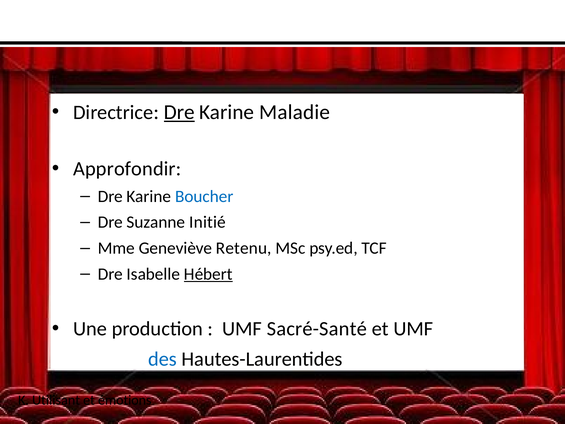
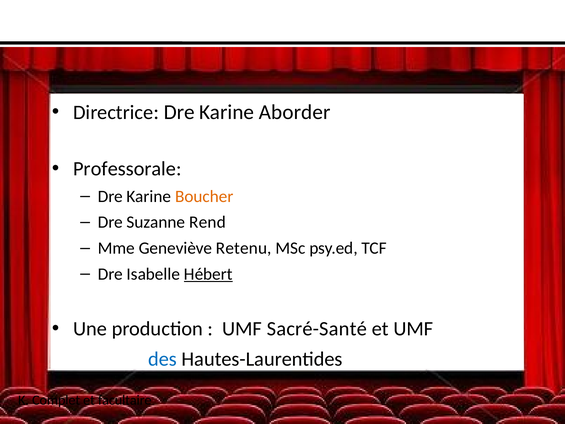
Dre at (179, 112) underline: present -> none
Maladie: Maladie -> Aborder
Approfondir: Approfondir -> Professorale
Boucher colour: blue -> orange
Initié: Initié -> Rend
Utilisant: Utilisant -> Complet
émotions: émotions -> facultaire
